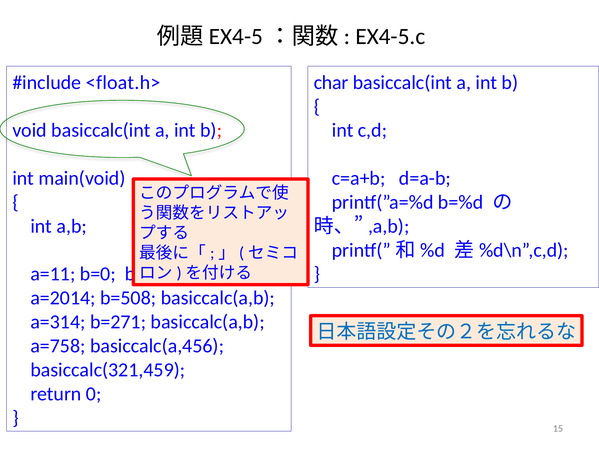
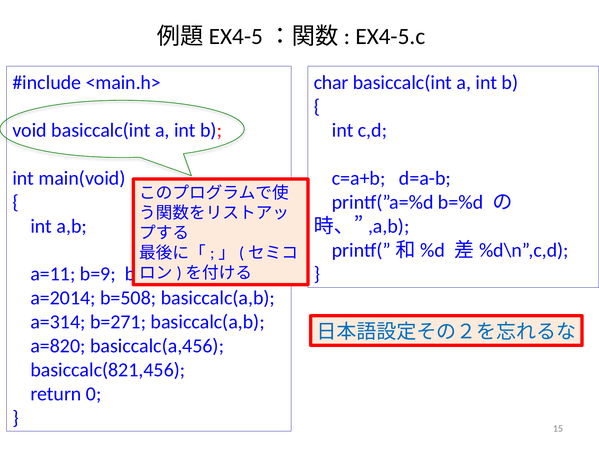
<float.h>: <float.h> -> <main.h>
b=0: b=0 -> b=9
a=758: a=758 -> a=820
basiccalc(321,459: basiccalc(321,459 -> basiccalc(821,456
